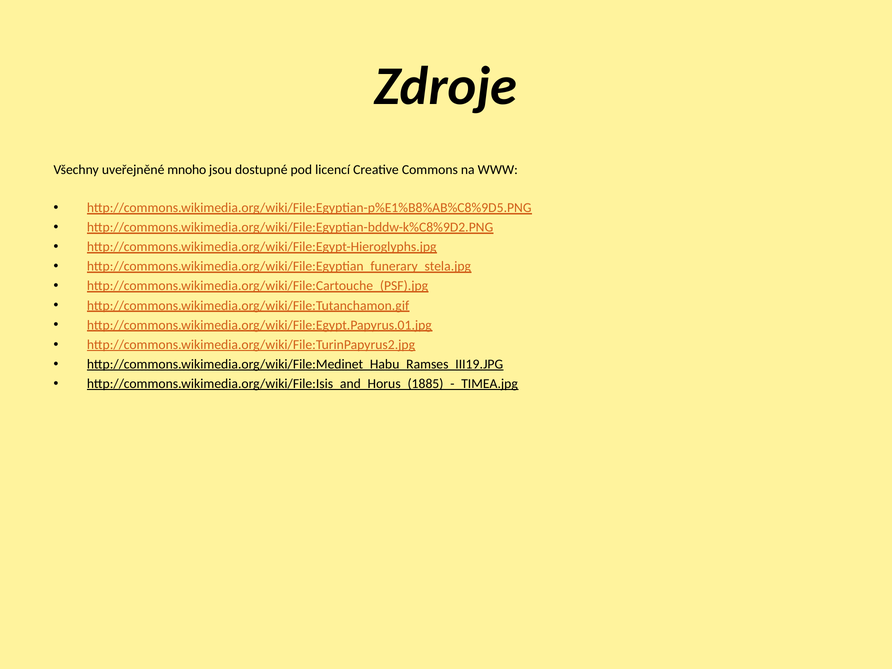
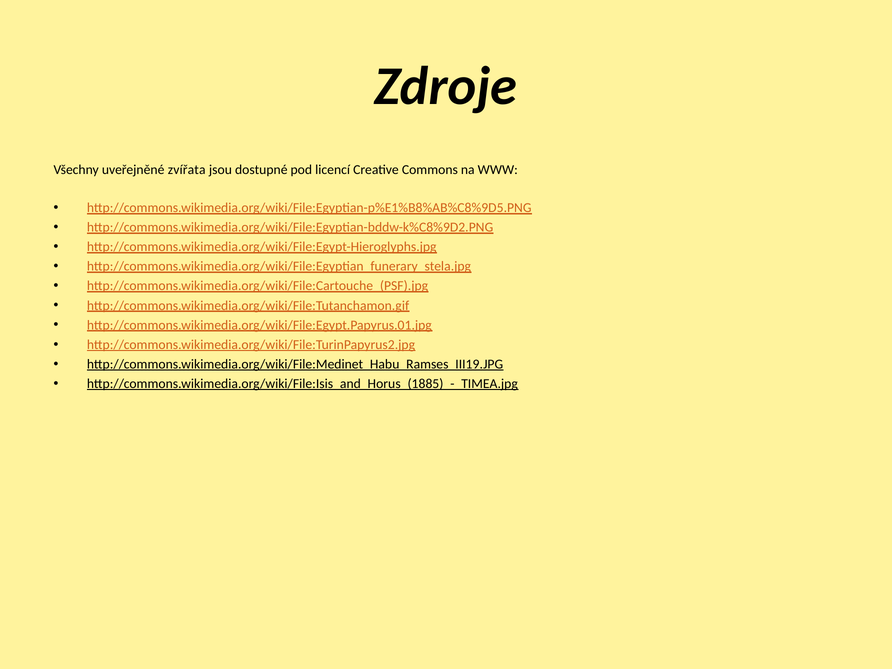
mnoho: mnoho -> zvířata
